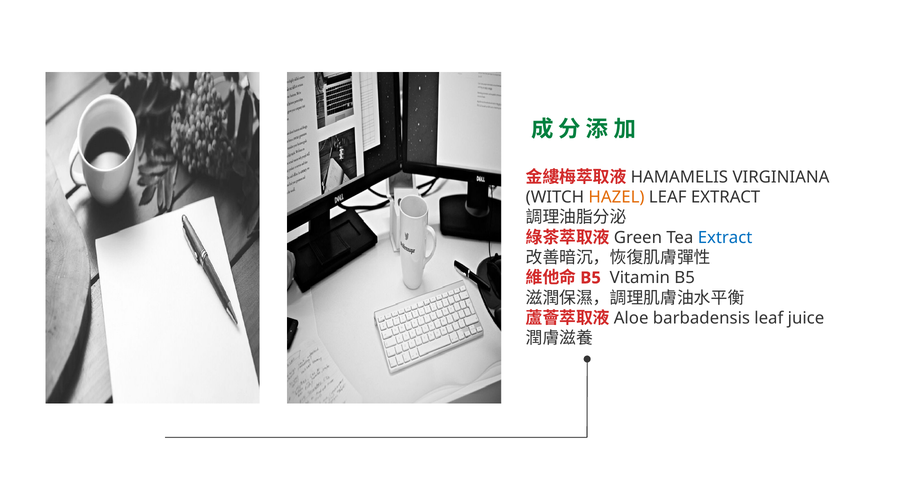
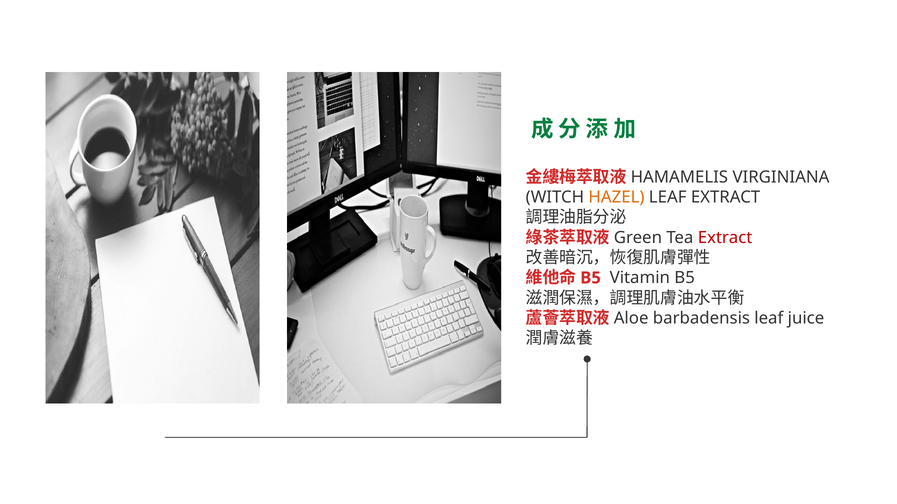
Extract at (725, 238) colour: blue -> red
